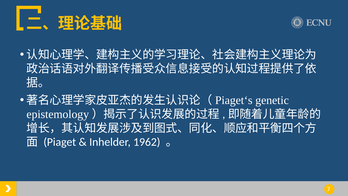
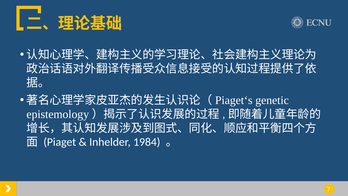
1962: 1962 -> 1984
